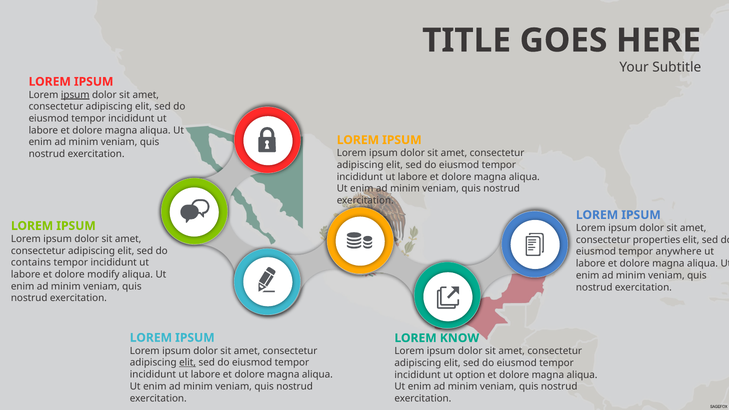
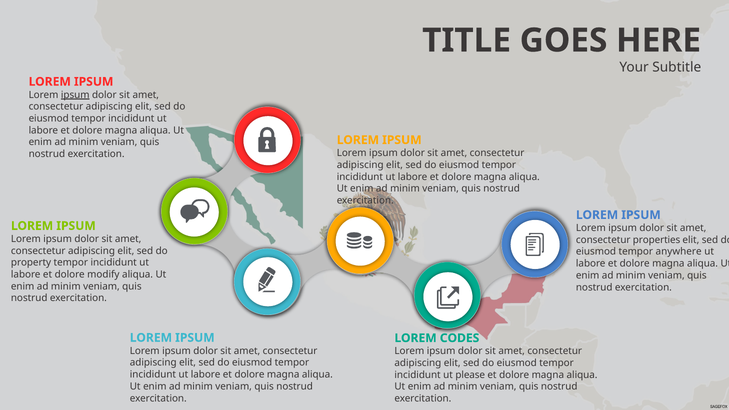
contains: contains -> property
KNOW: KNOW -> CODES
elit at (188, 363) underline: present -> none
option: option -> please
